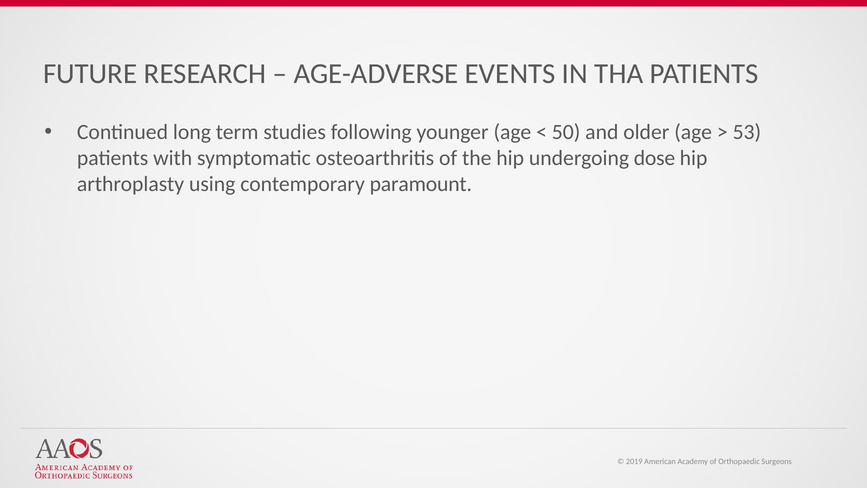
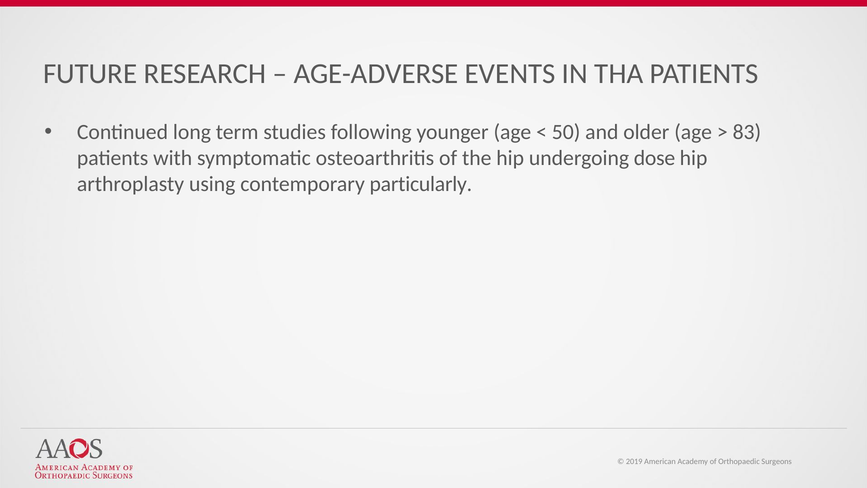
53: 53 -> 83
paramount: paramount -> particularly
